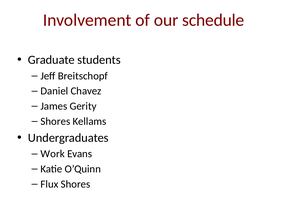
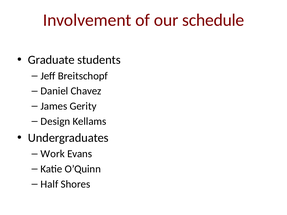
Shores at (55, 121): Shores -> Design
Flux: Flux -> Half
